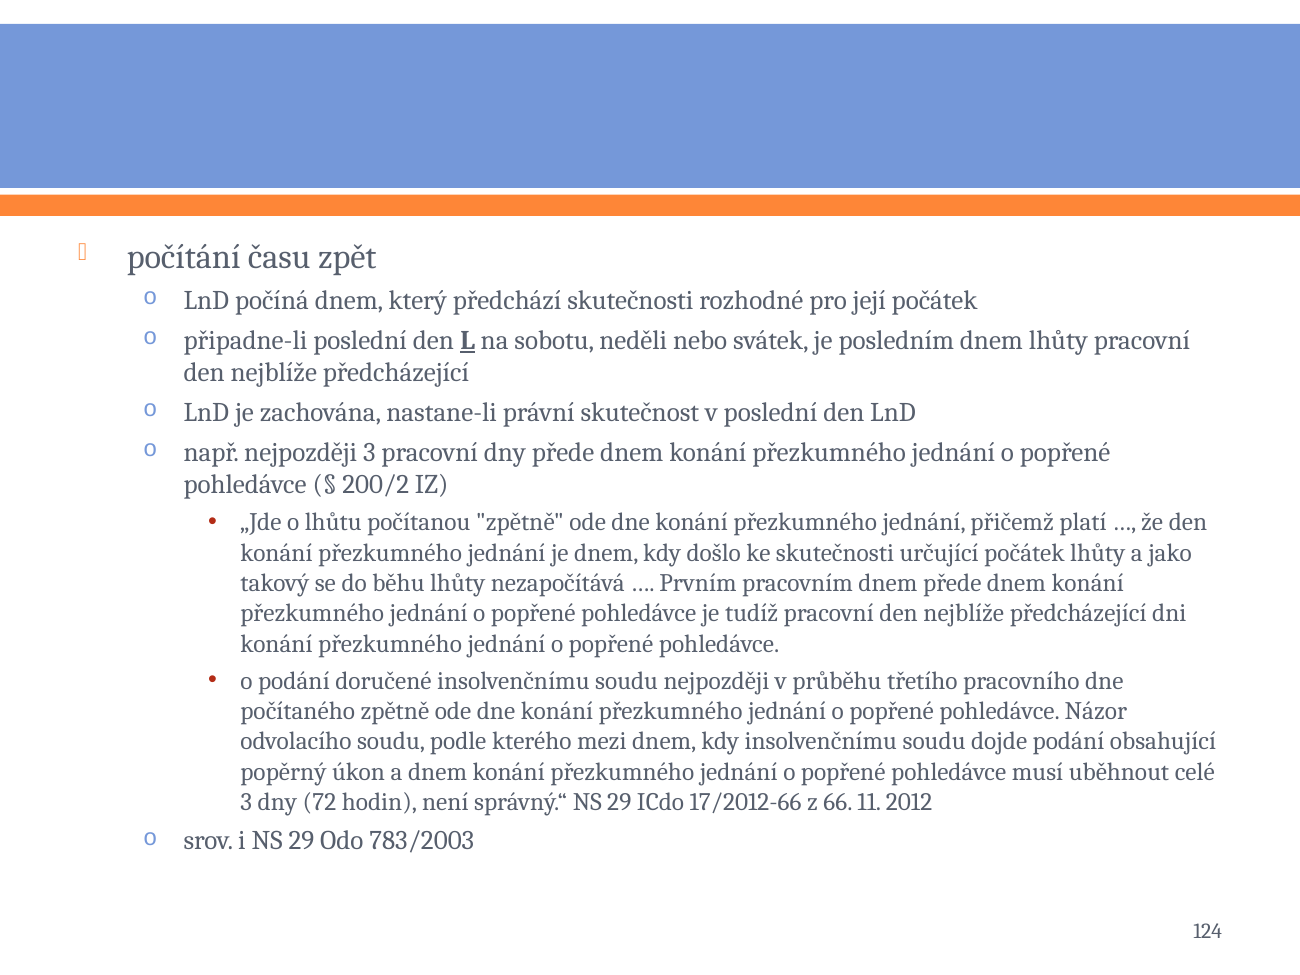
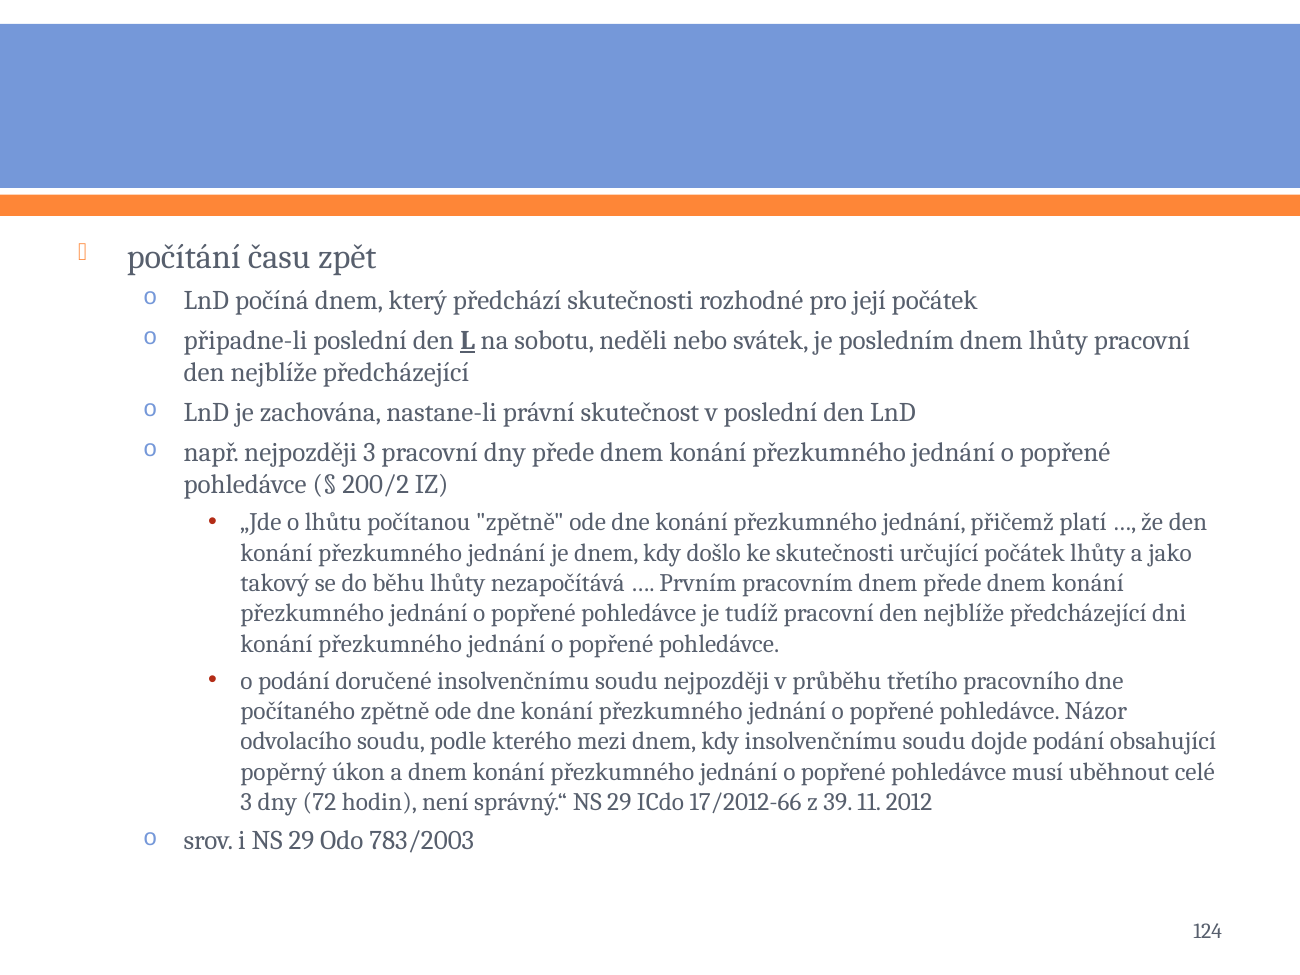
66: 66 -> 39
